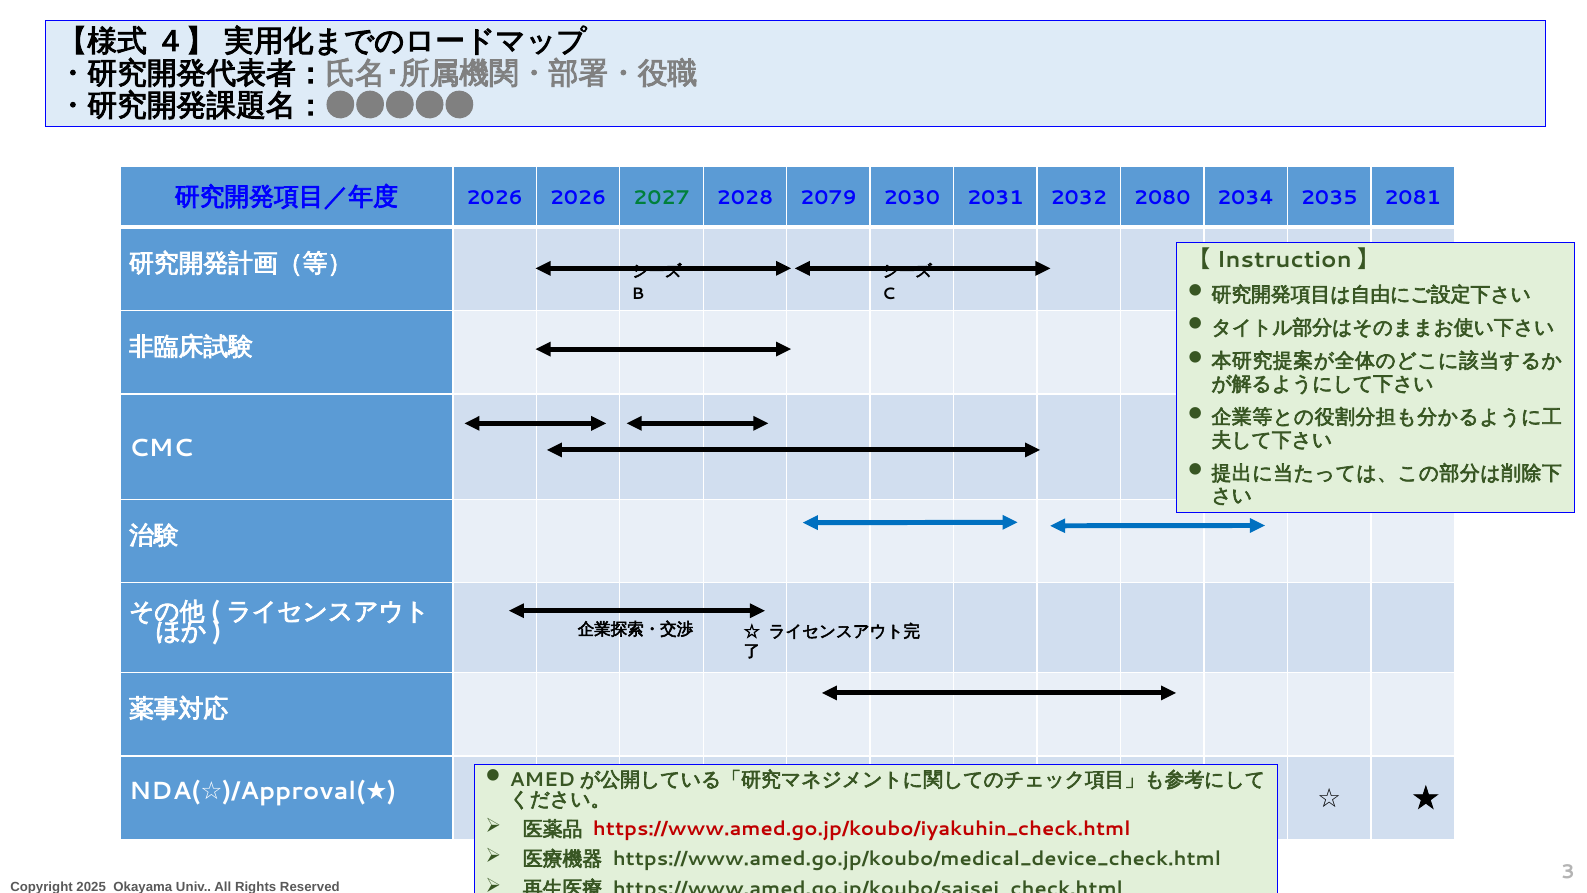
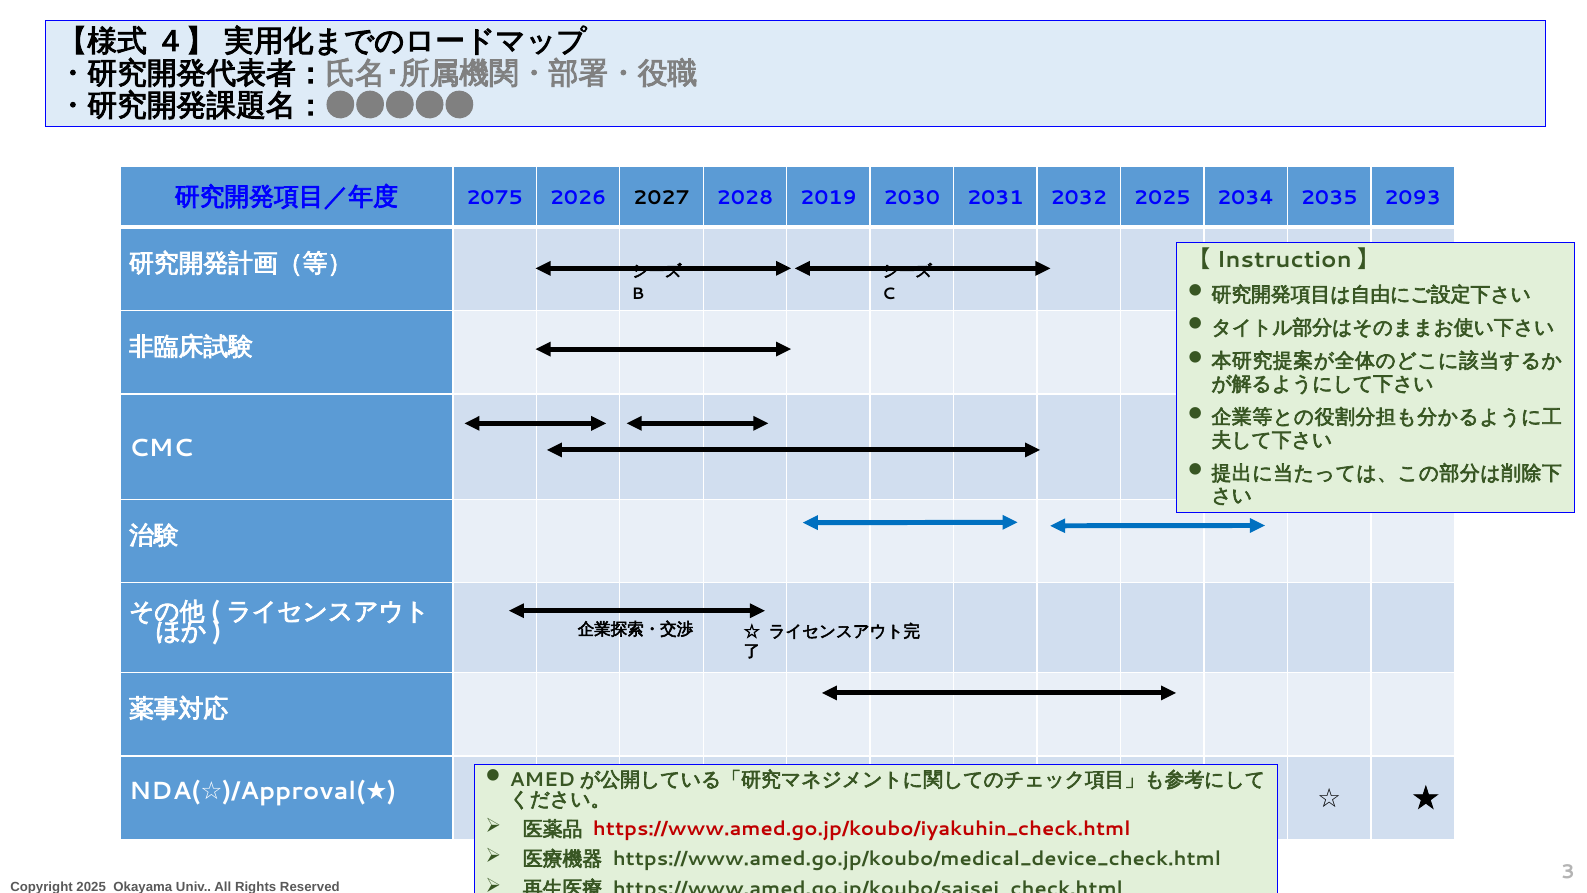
2026 at (495, 198): 2026 -> 2075
2027 colour: green -> black
2079: 2079 -> 2019
2032 2080: 2080 -> 2025
2081: 2081 -> 2093
